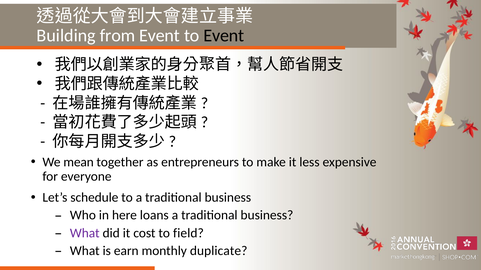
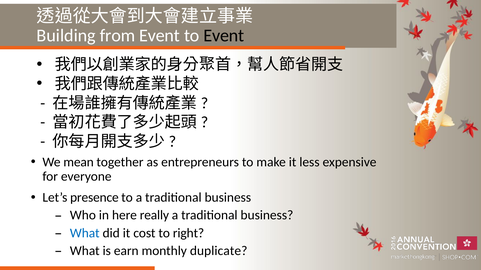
schedule: schedule -> presence
loans: loans -> really
What at (85, 233) colour: purple -> blue
field: field -> right
